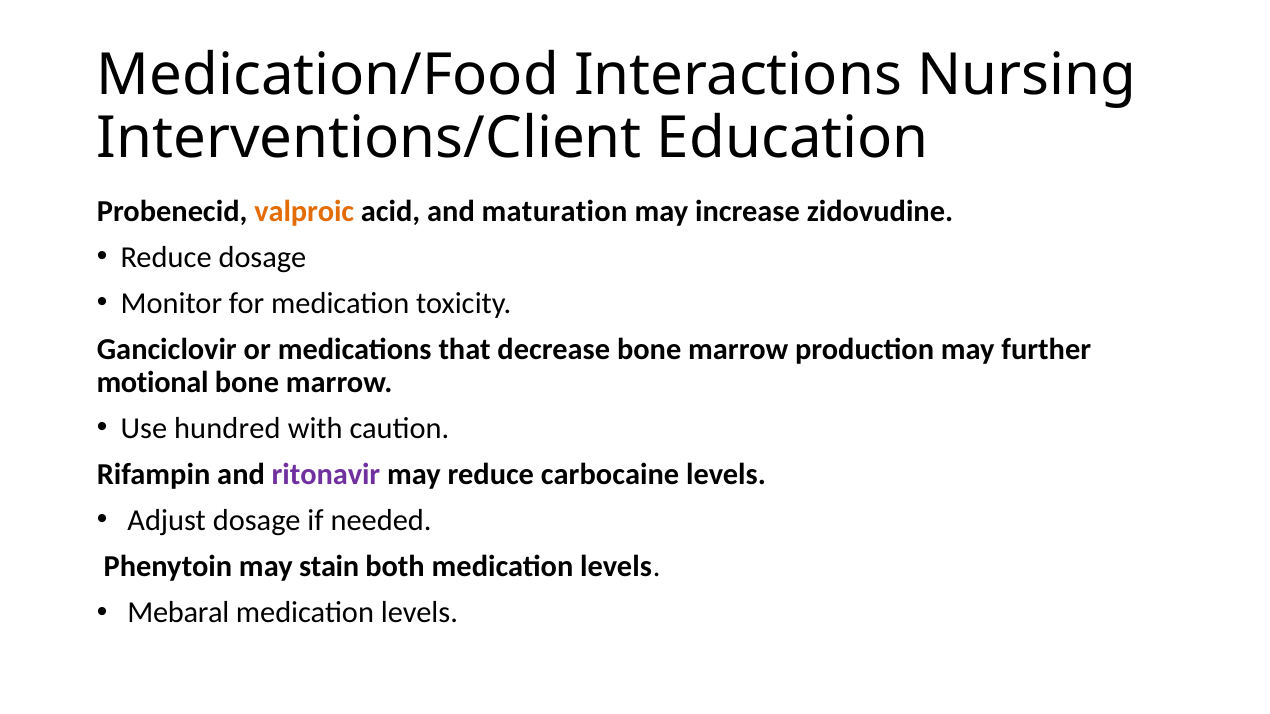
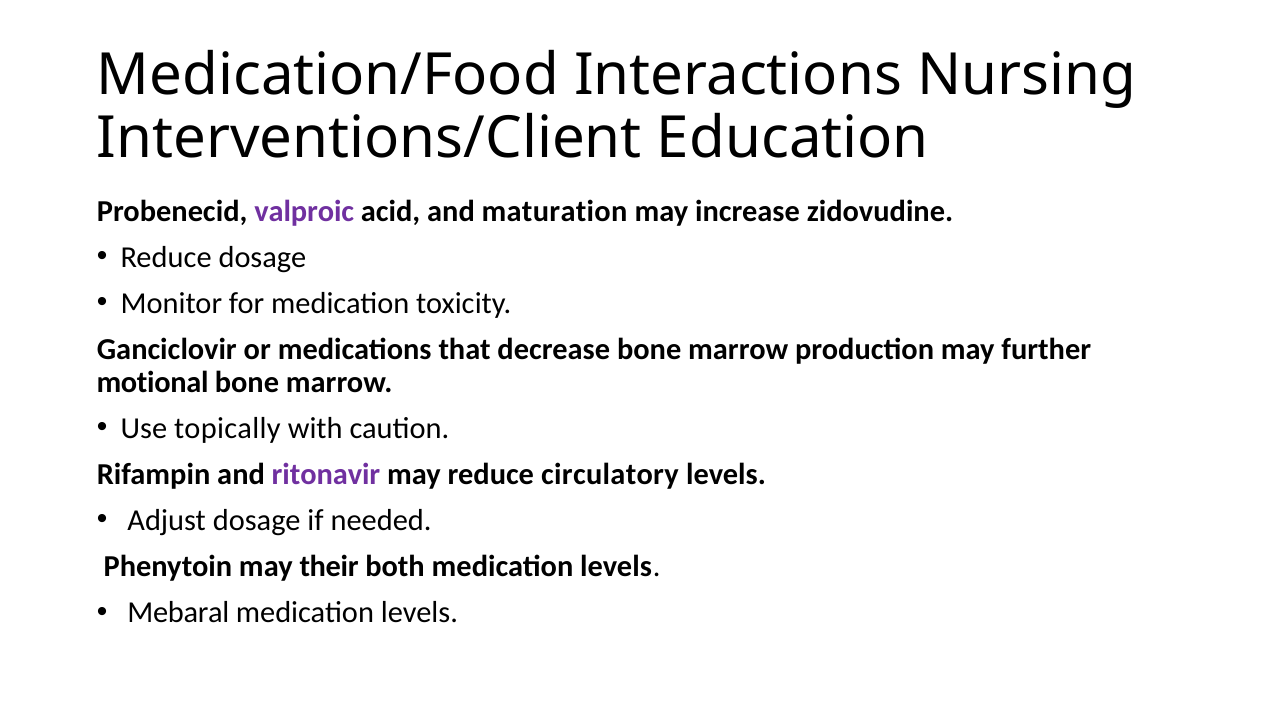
valproic colour: orange -> purple
hundred: hundred -> topically
carbocaine: carbocaine -> circulatory
stain: stain -> their
